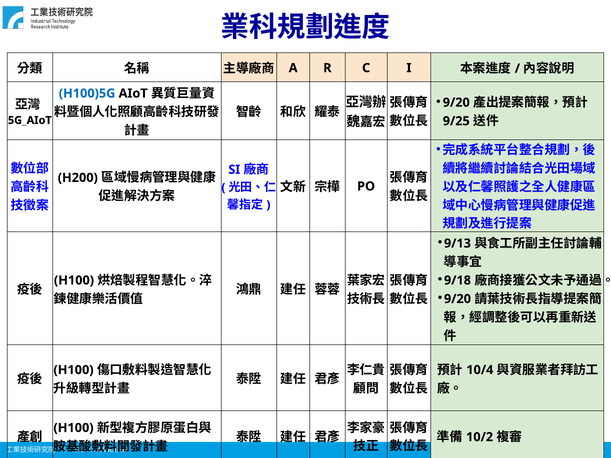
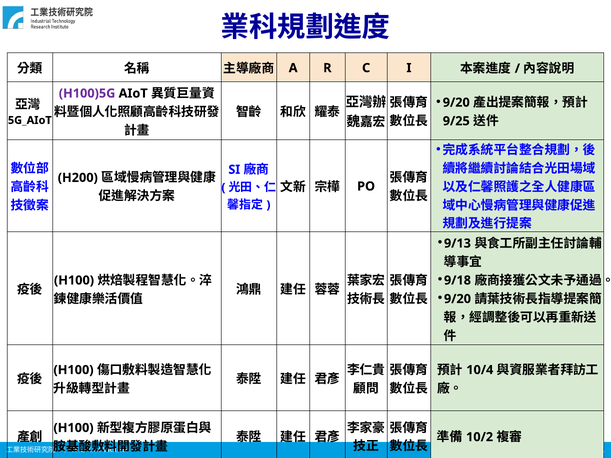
H100)5G colour: blue -> purple
